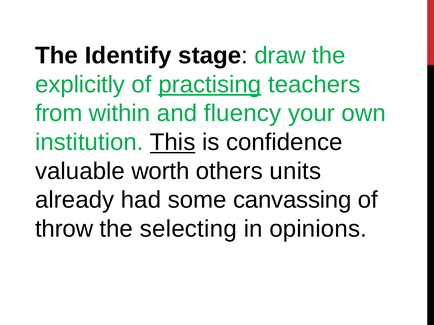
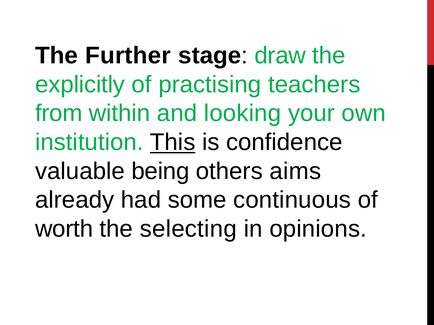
Identify: Identify -> Further
practising underline: present -> none
fluency: fluency -> looking
worth: worth -> being
units: units -> aims
canvassing: canvassing -> continuous
throw: throw -> worth
